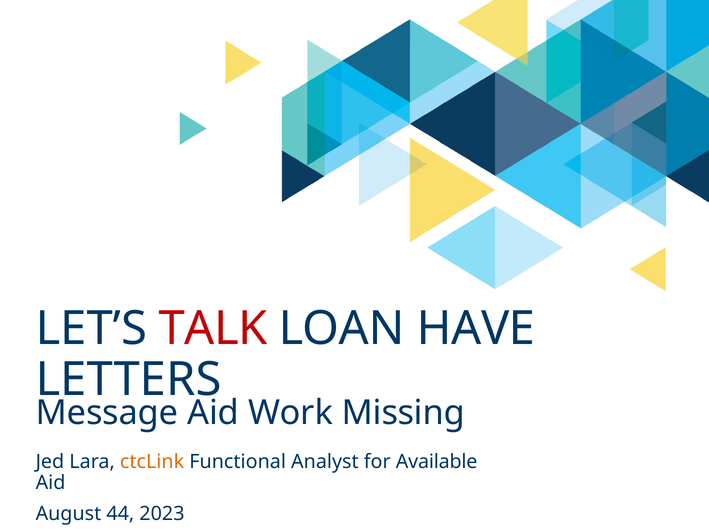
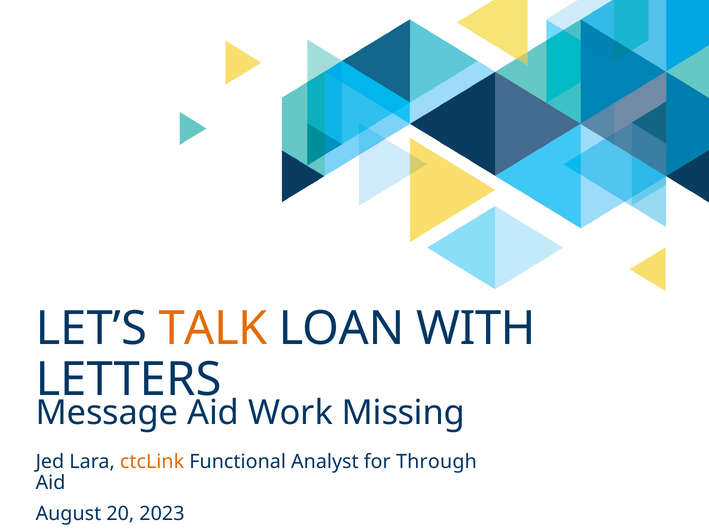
TALK colour: red -> orange
HAVE: HAVE -> WITH
Available: Available -> Through
44: 44 -> 20
